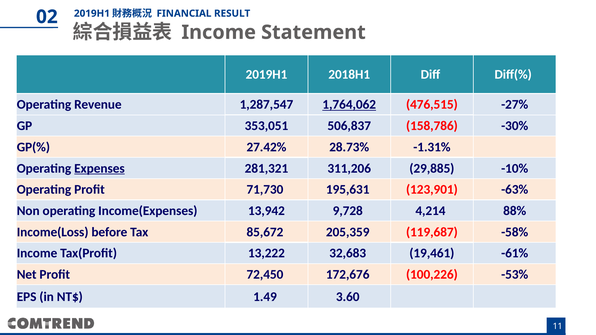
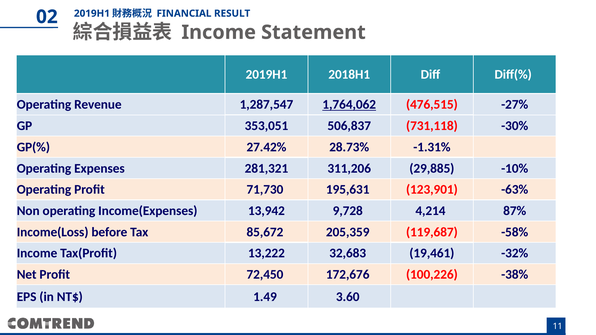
158,786: 158,786 -> 731,118
Expenses underline: present -> none
88%: 88% -> 87%
-61%: -61% -> -32%
-53%: -53% -> -38%
